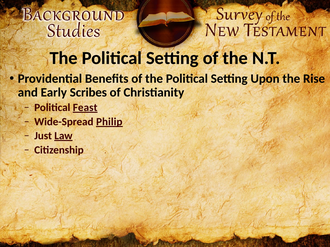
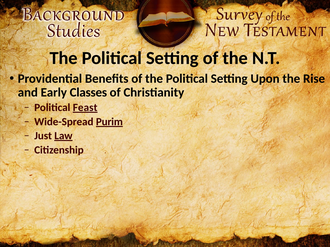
Scribes: Scribes -> Classes
Philip: Philip -> Purim
